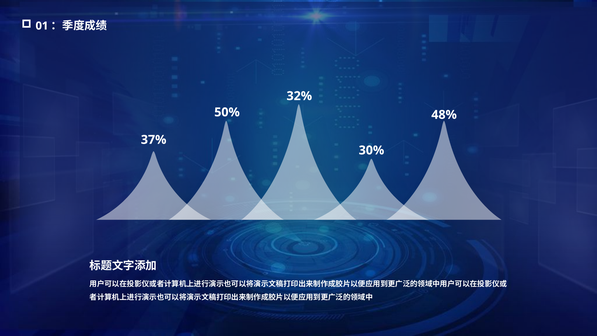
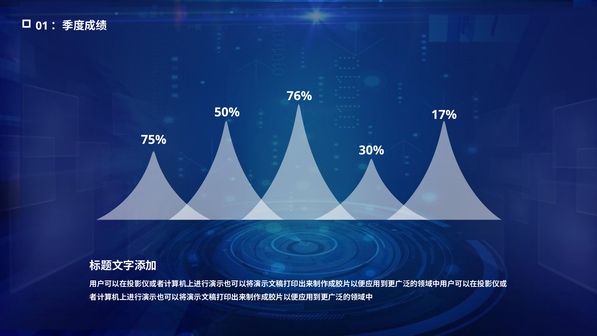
32%: 32% -> 76%
48%: 48% -> 17%
37%: 37% -> 75%
